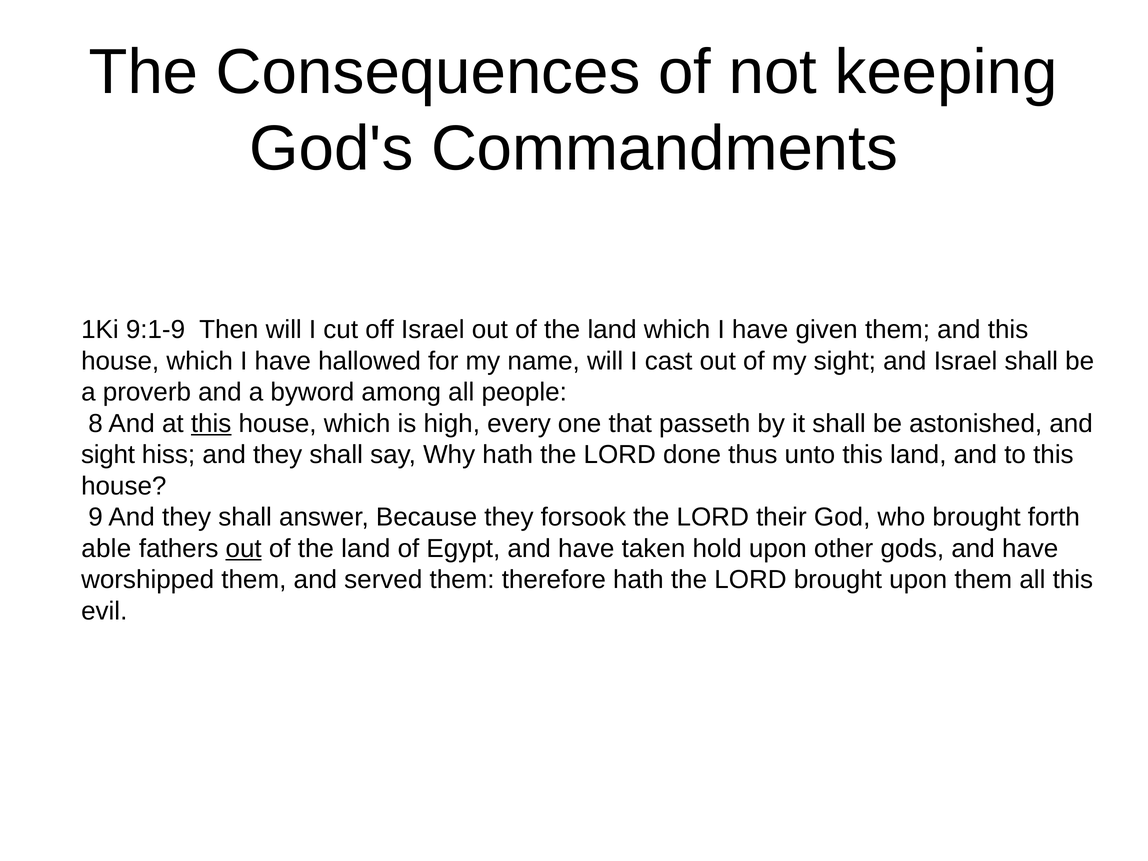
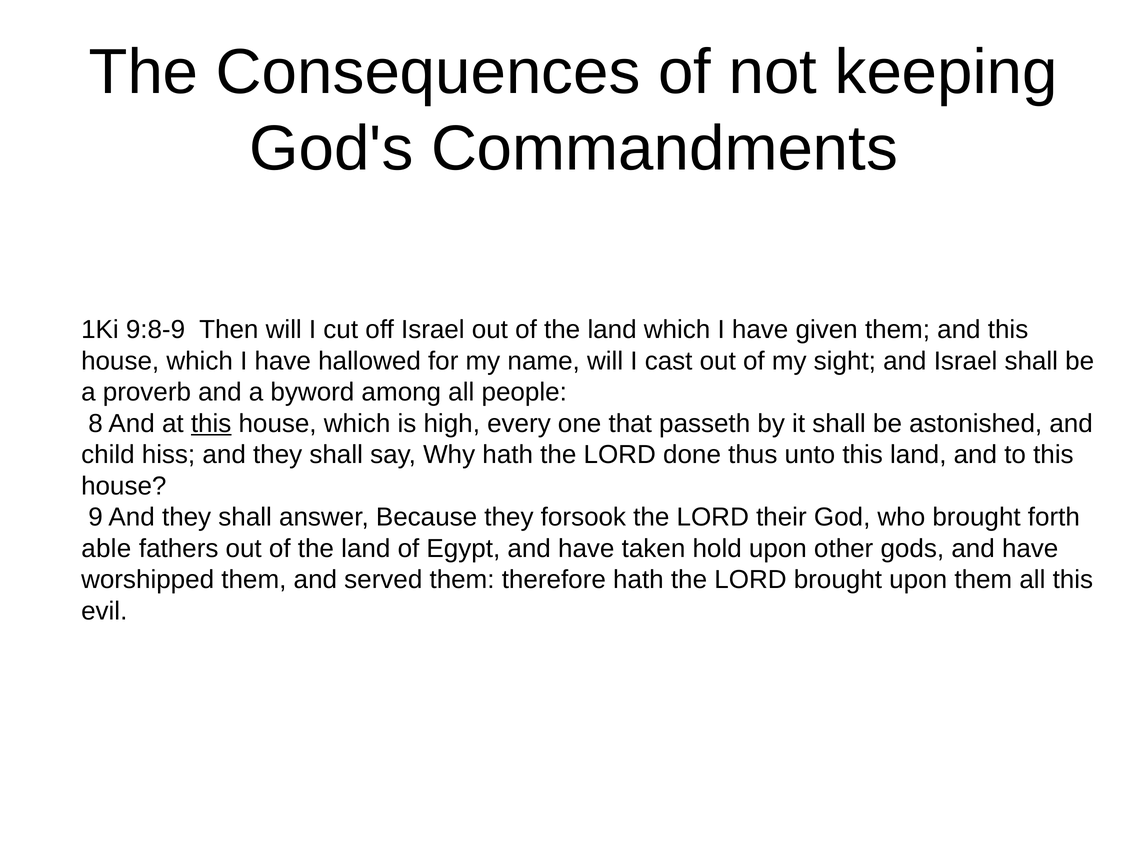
9:1-9: 9:1-9 -> 9:8-9
sight at (108, 455): sight -> child
out at (244, 549) underline: present -> none
